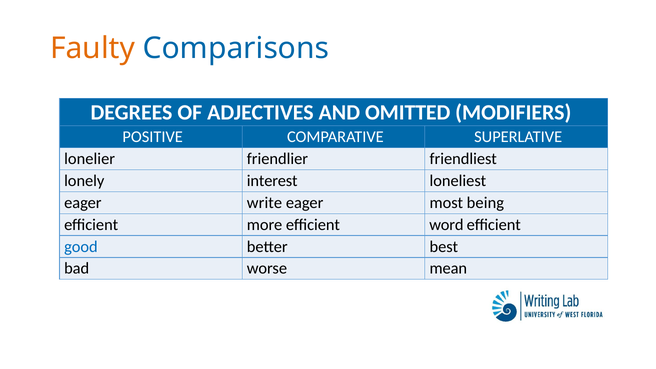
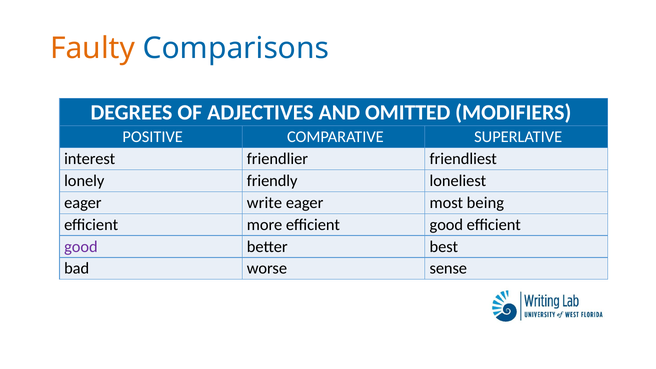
lonelier: lonelier -> interest
interest: interest -> friendly
more efficient word: word -> good
good at (81, 247) colour: blue -> purple
mean: mean -> sense
